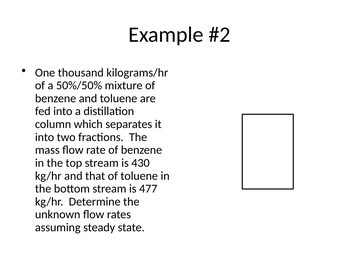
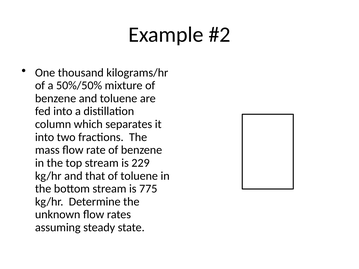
430: 430 -> 229
477: 477 -> 775
